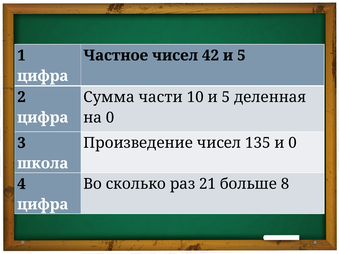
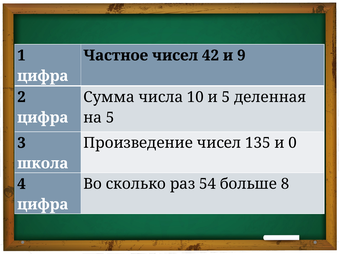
42 и 5: 5 -> 9
части: части -> числа
на 0: 0 -> 5
21: 21 -> 54
